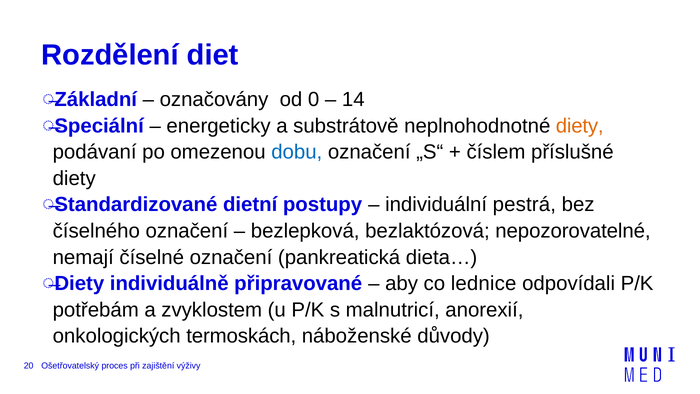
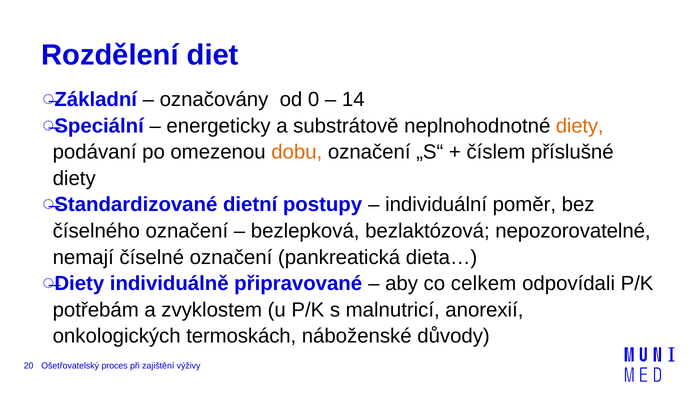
dobu colour: blue -> orange
pestrá: pestrá -> poměr
lednice: lednice -> celkem
